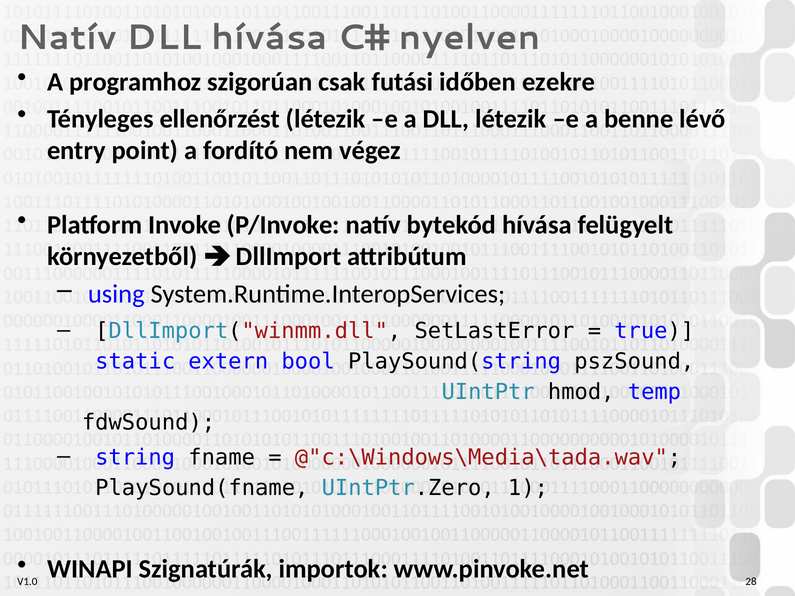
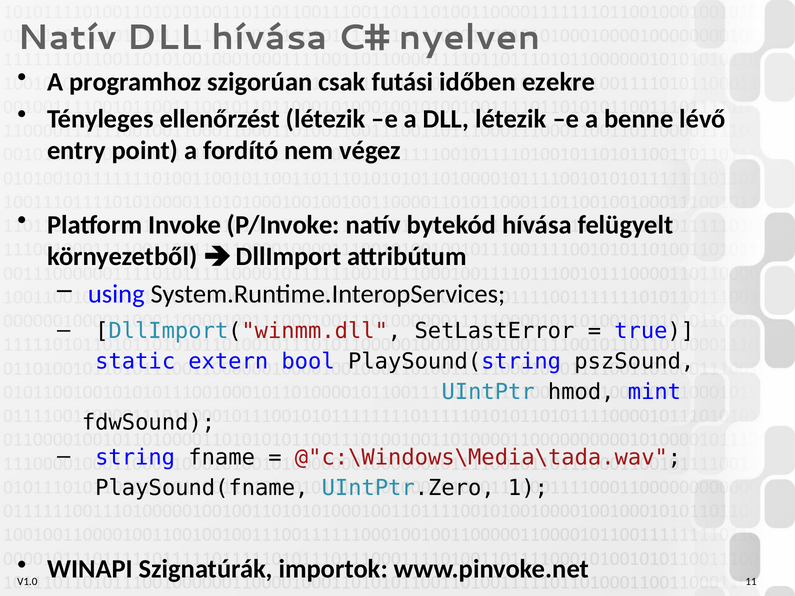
temp: temp -> mint
28: 28 -> 11
